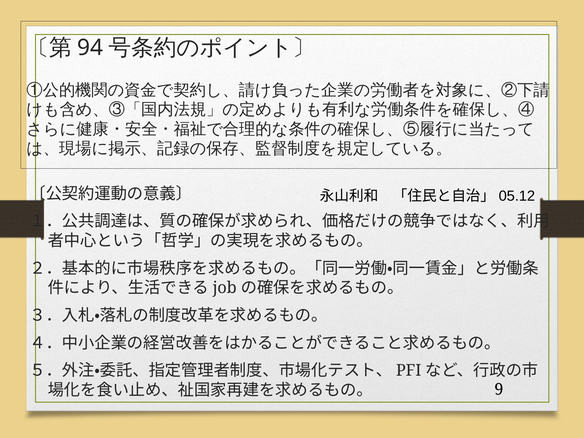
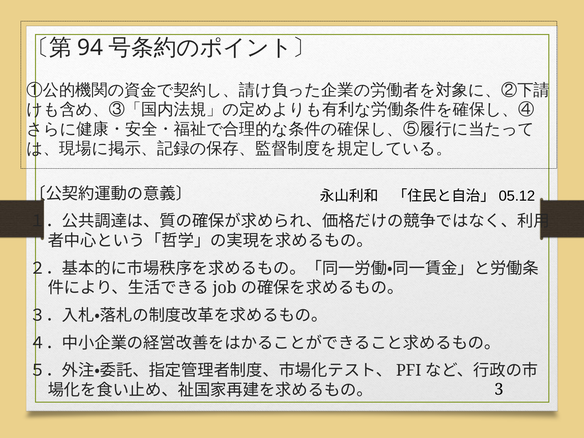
9: 9 -> 3
